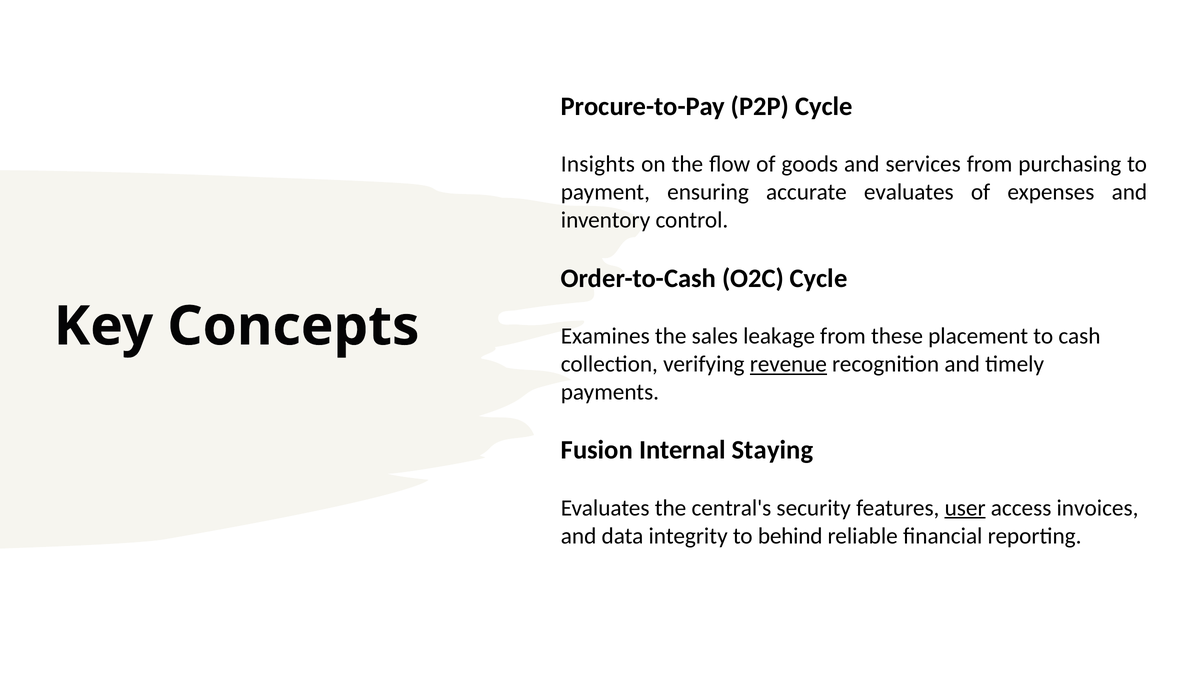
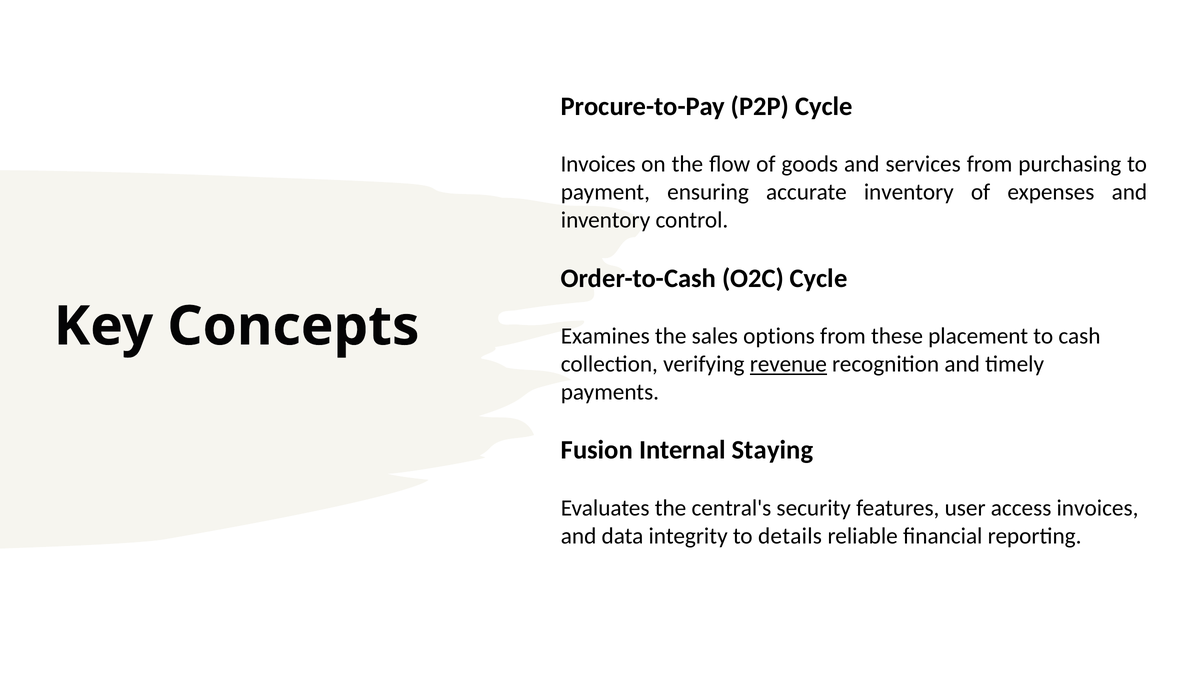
Insights at (598, 164): Insights -> Invoices
accurate evaluates: evaluates -> inventory
leakage: leakage -> options
user underline: present -> none
behind: behind -> details
